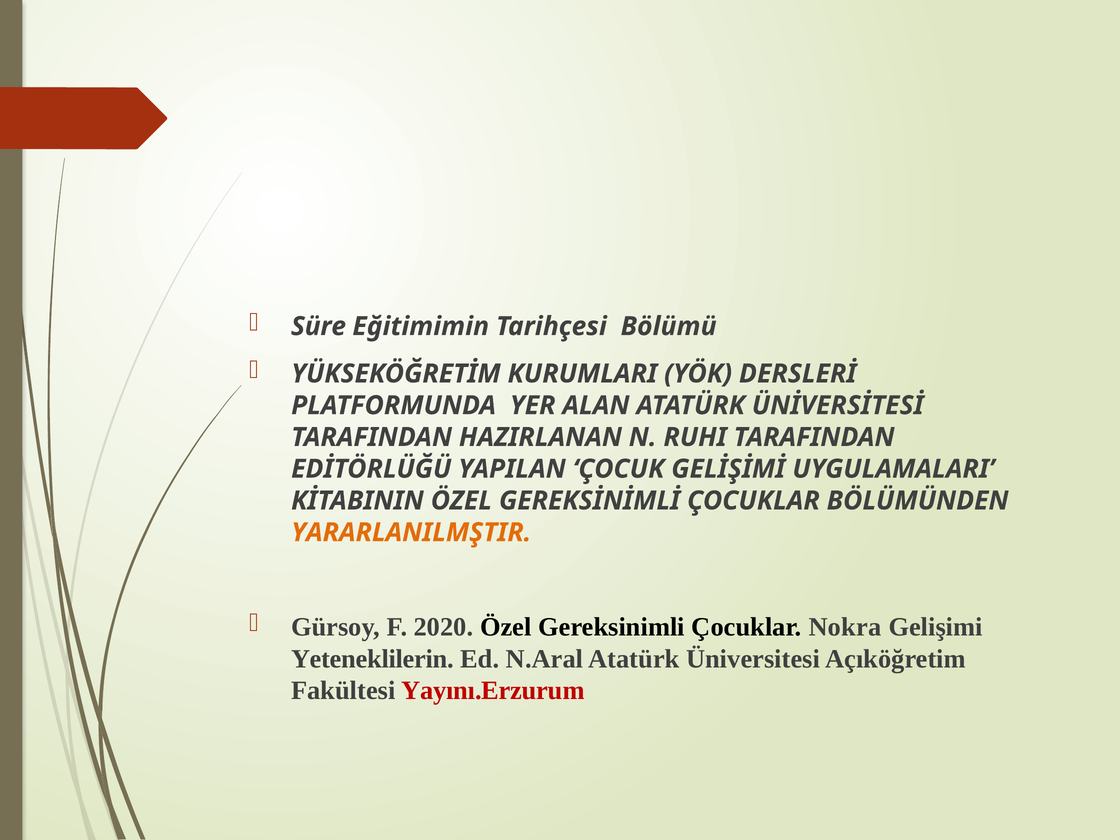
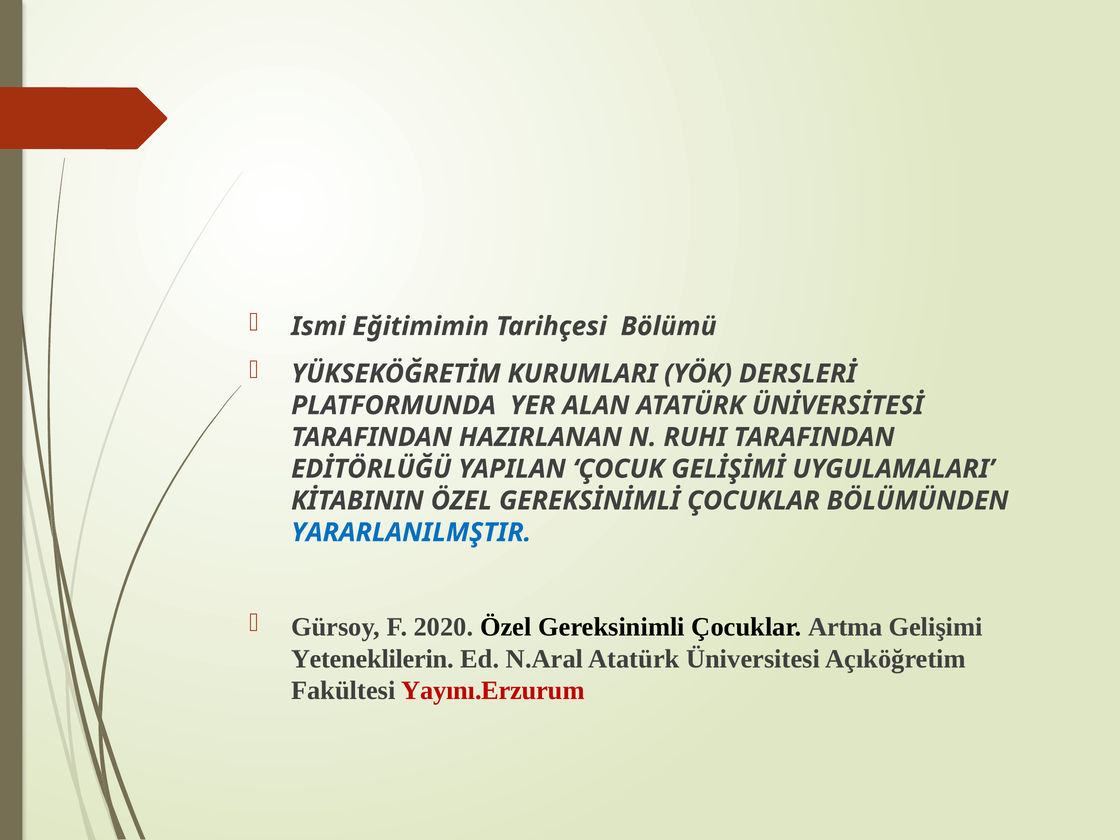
Süre: Süre -> Ismi
YARARLANILMŞTIR colour: orange -> blue
Nokra: Nokra -> Artma
